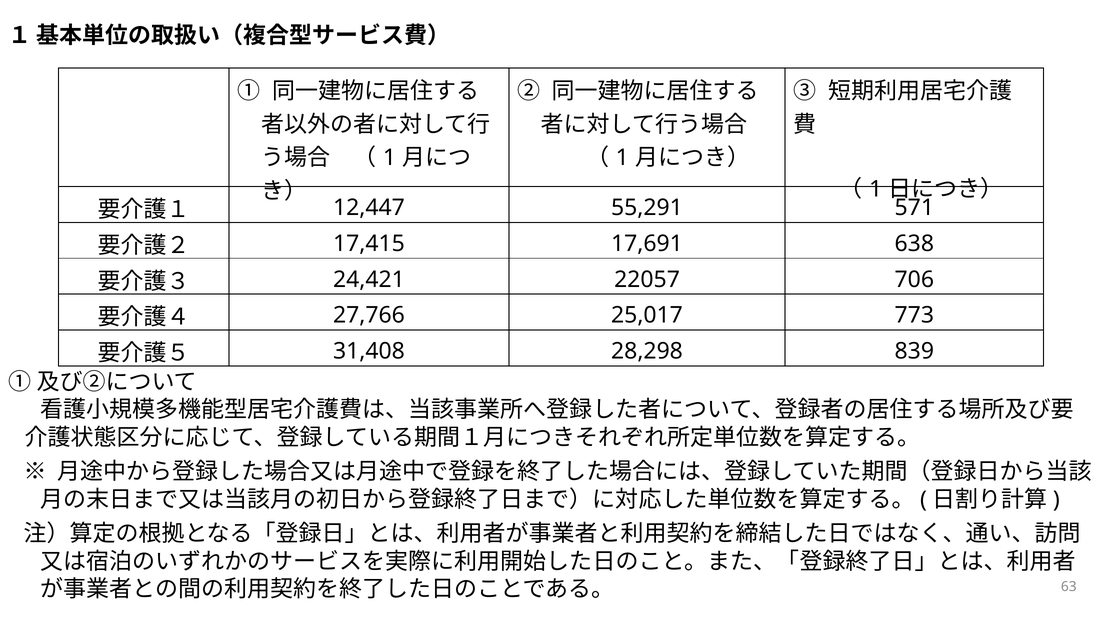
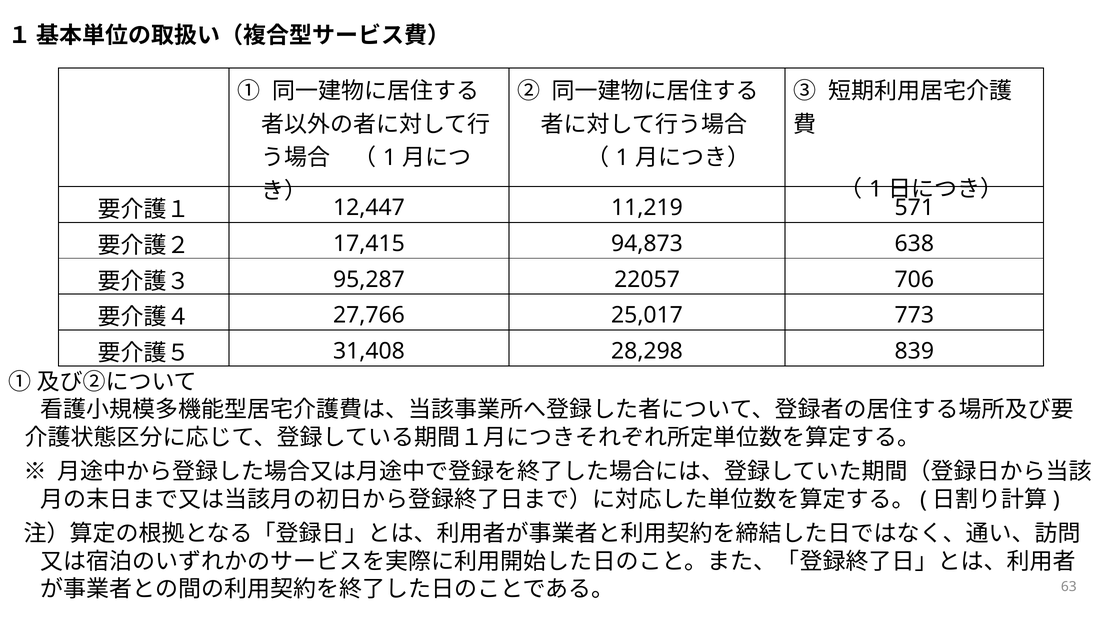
55,291: 55,291 -> 11,219
17,691: 17,691 -> 94,873
24,421: 24,421 -> 95,287
